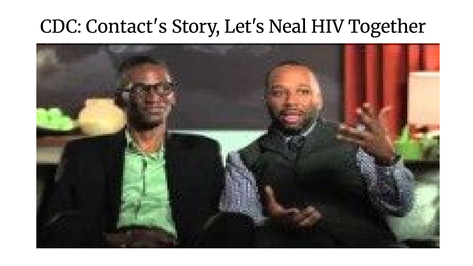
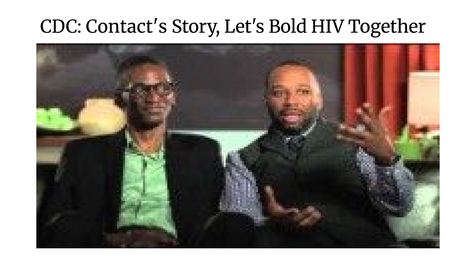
Neal: Neal -> Bold
